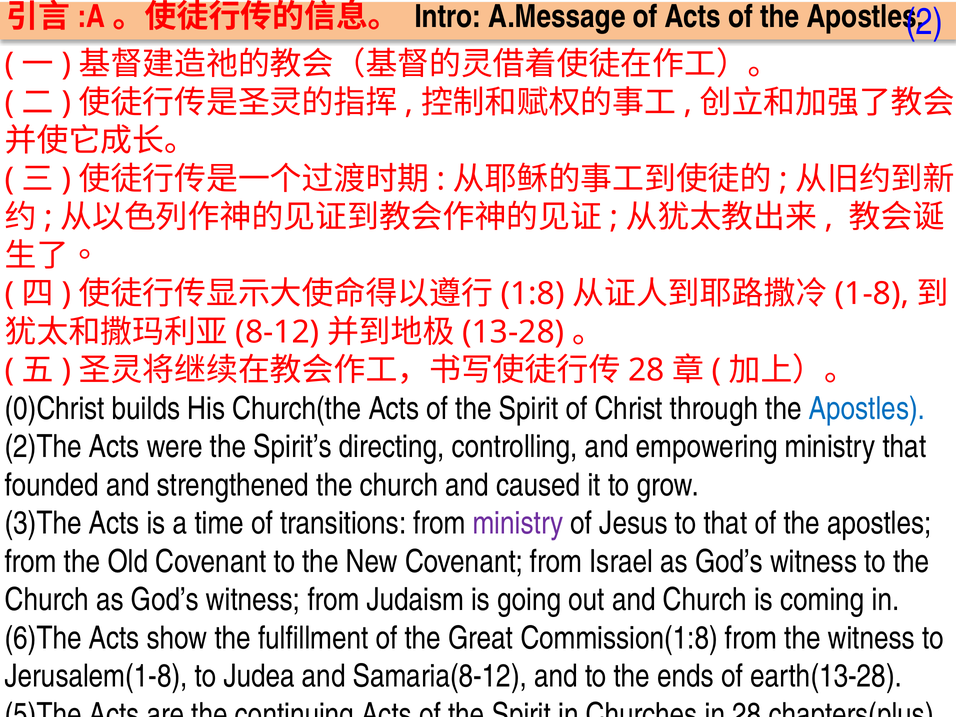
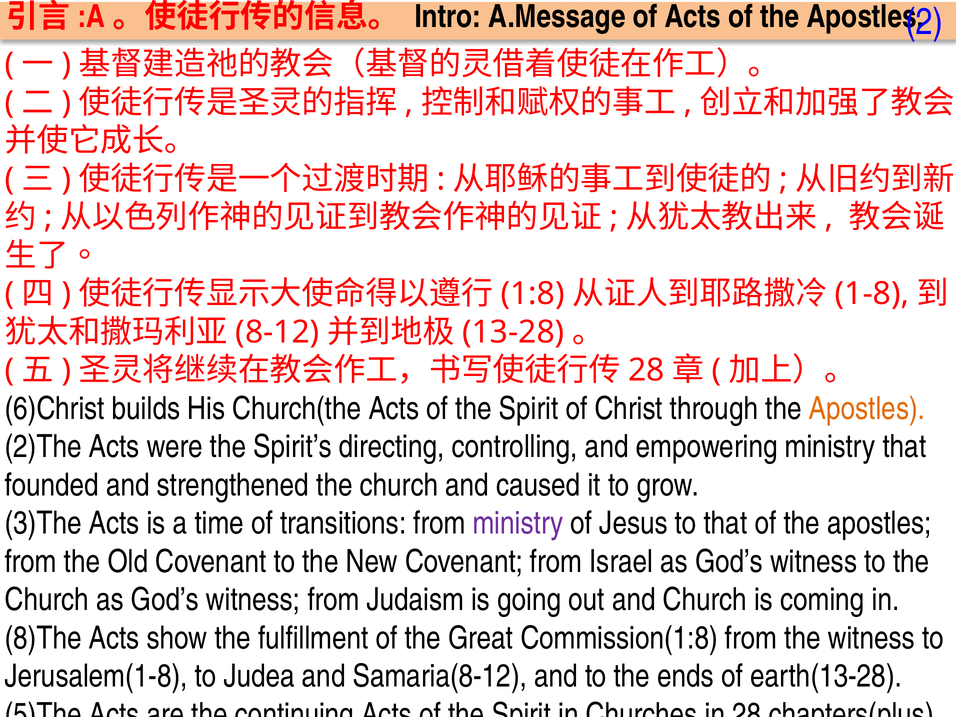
0)Christ: 0)Christ -> 6)Christ
Apostles at (867, 409) colour: blue -> orange
6)The: 6)The -> 8)The
